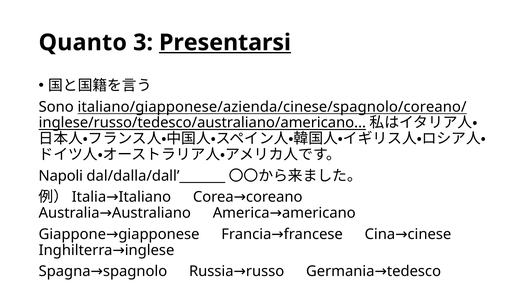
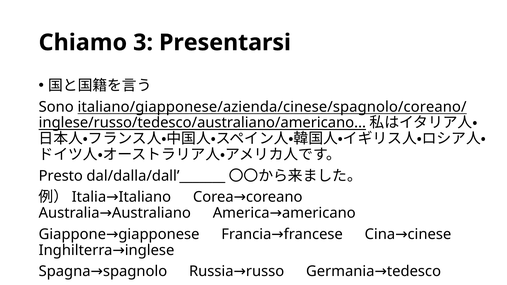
Quanto: Quanto -> Chiamo
Presentarsi underline: present -> none
Napoli: Napoli -> Presto
